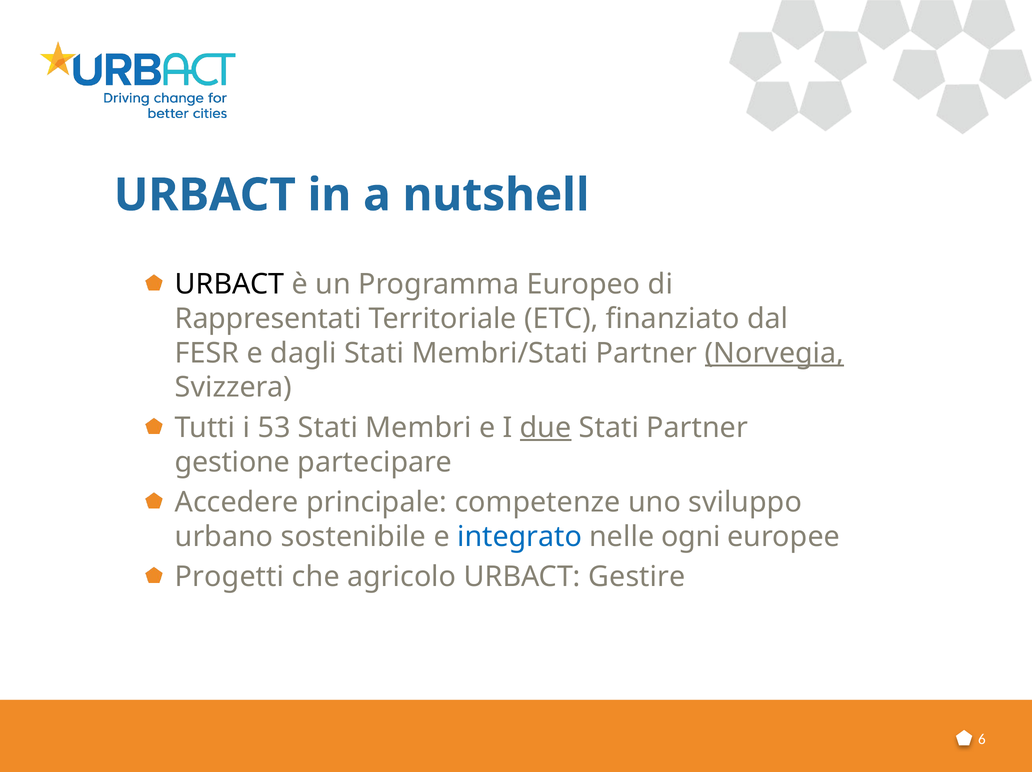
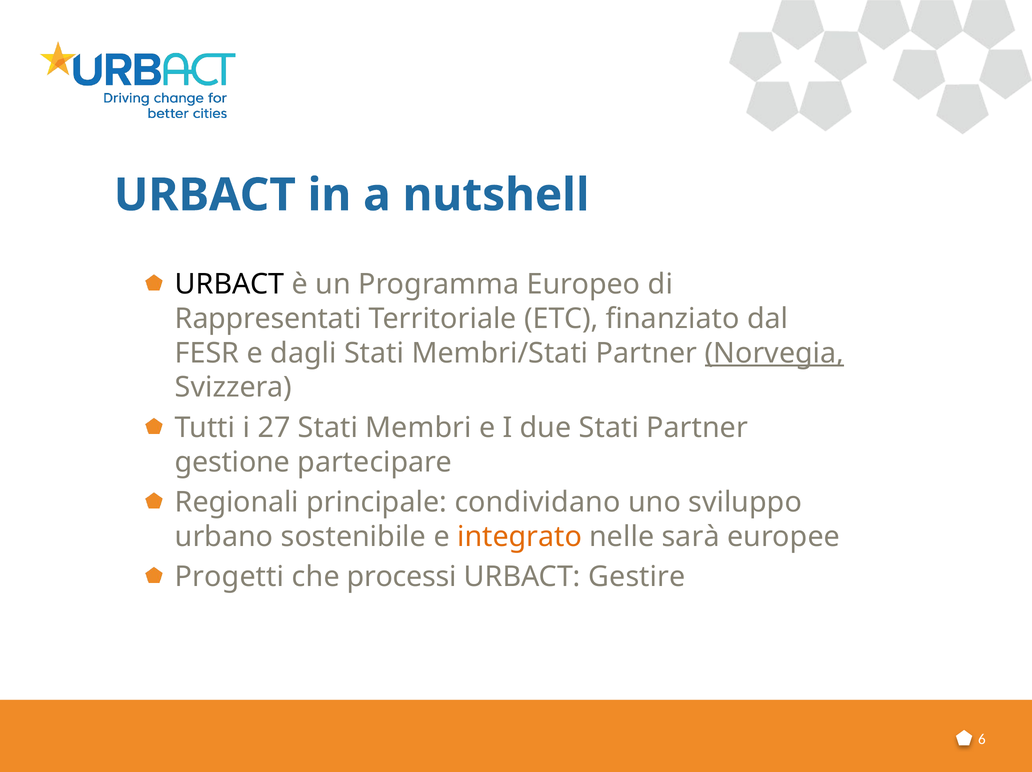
53: 53 -> 27
due underline: present -> none
Accedere: Accedere -> Regionali
competenze: competenze -> condividano
integrato colour: blue -> orange
ogni: ogni -> sarà
agricolo: agricolo -> processi
